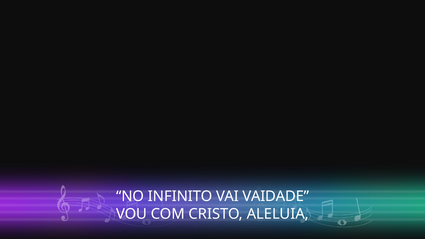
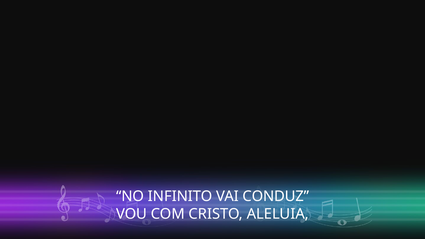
VAIDADE: VAIDADE -> CONDUZ
